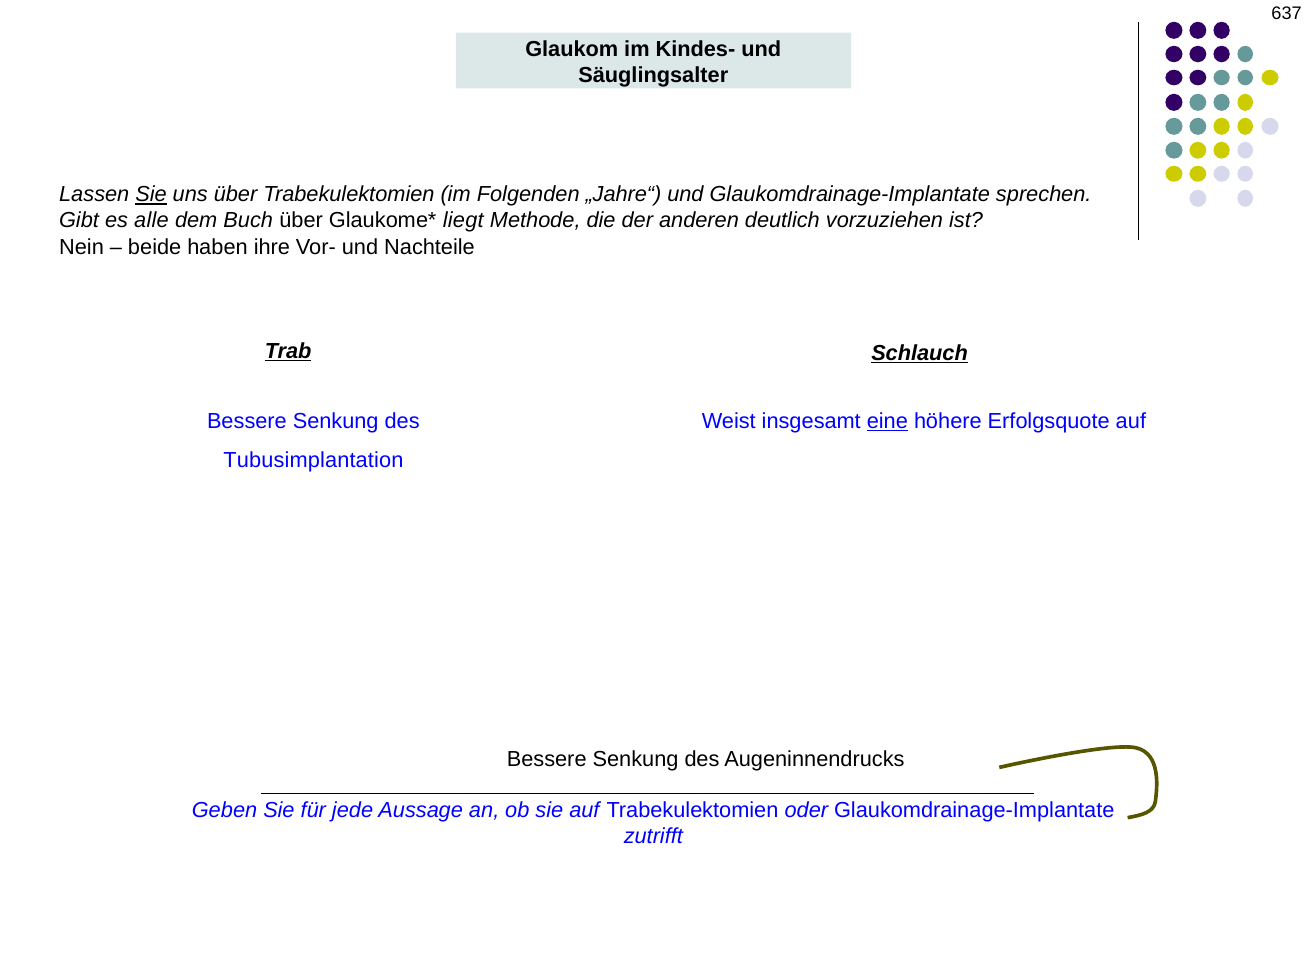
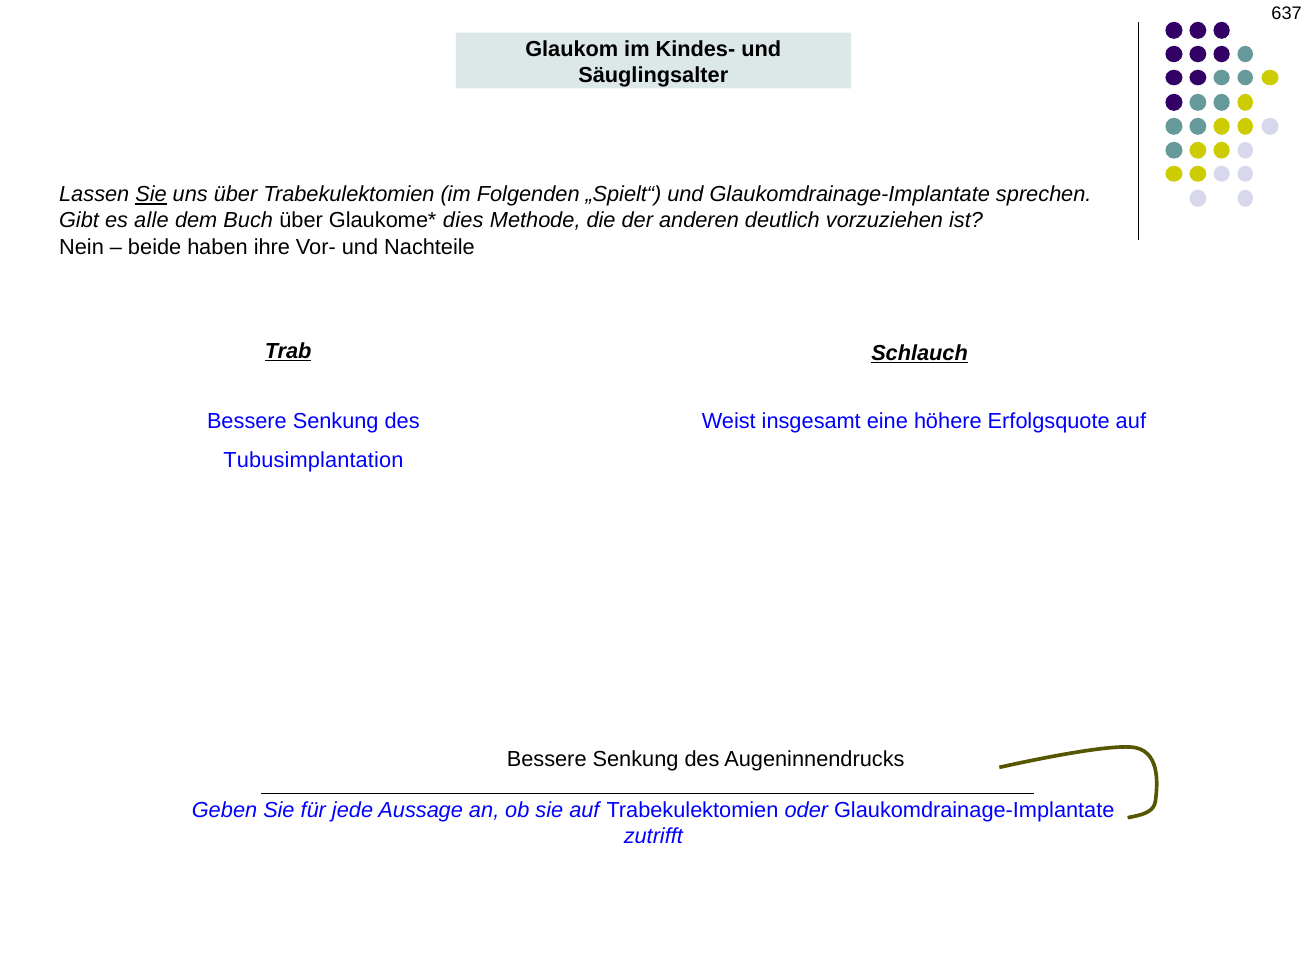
„Jahre“: „Jahre“ -> „Spielt“
liegt: liegt -> dies
eine underline: present -> none
